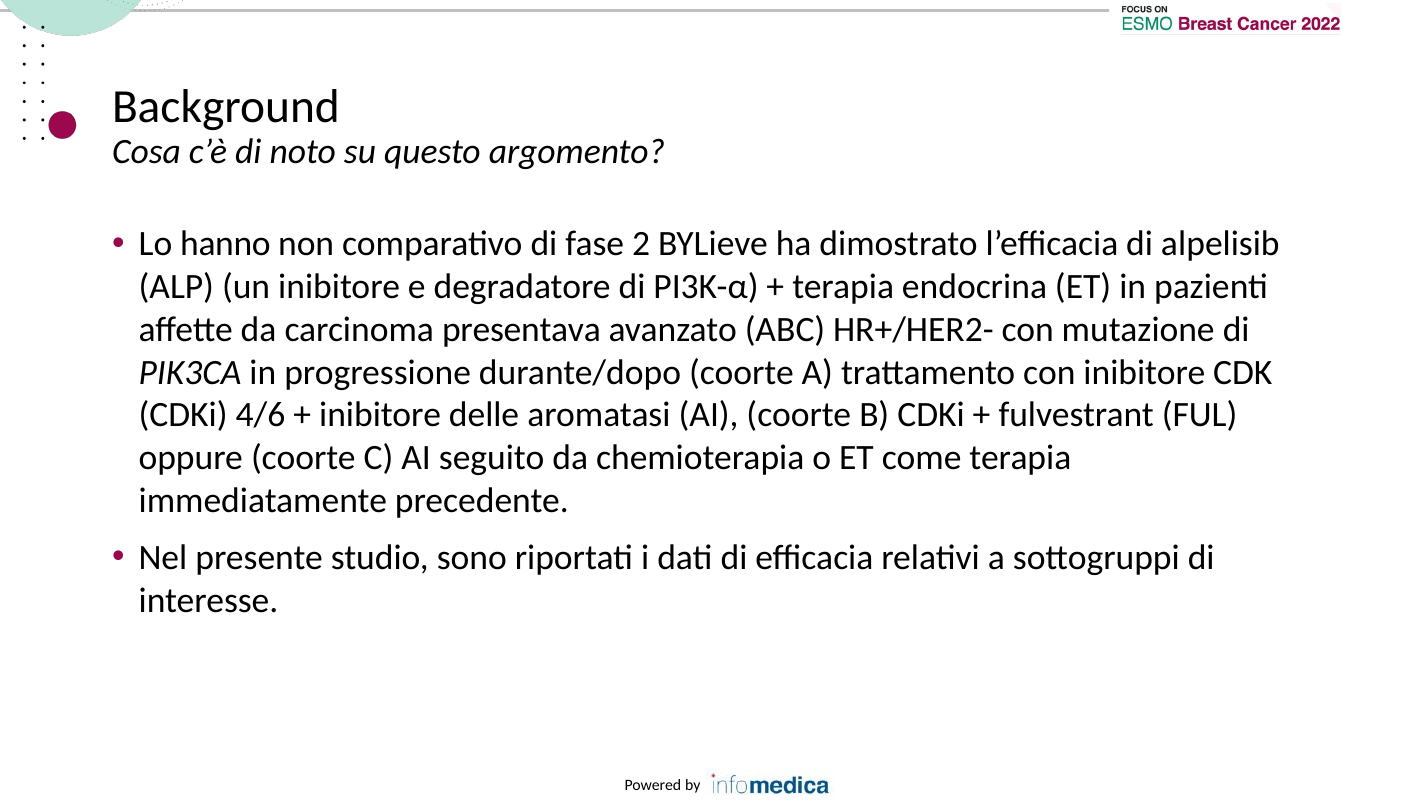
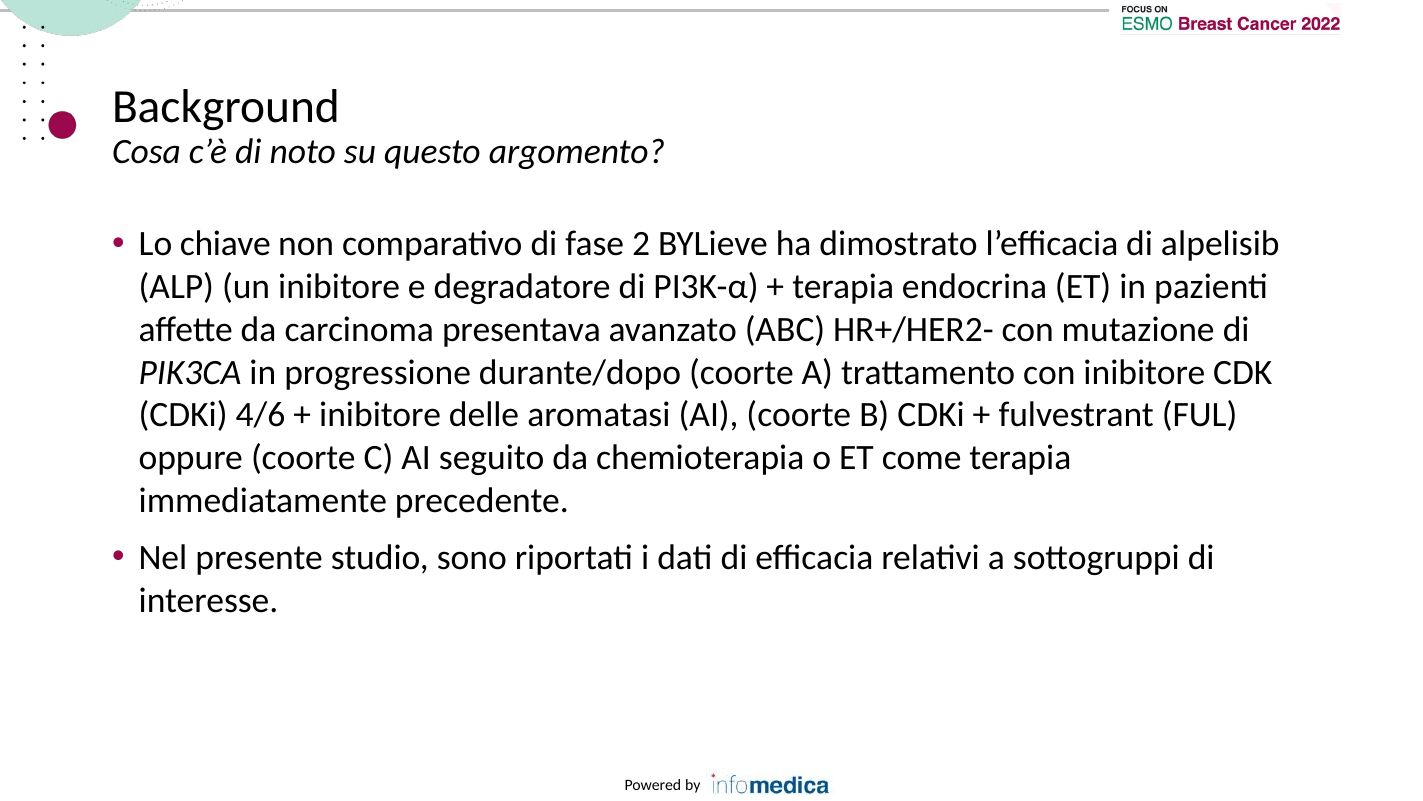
hanno: hanno -> chiave
